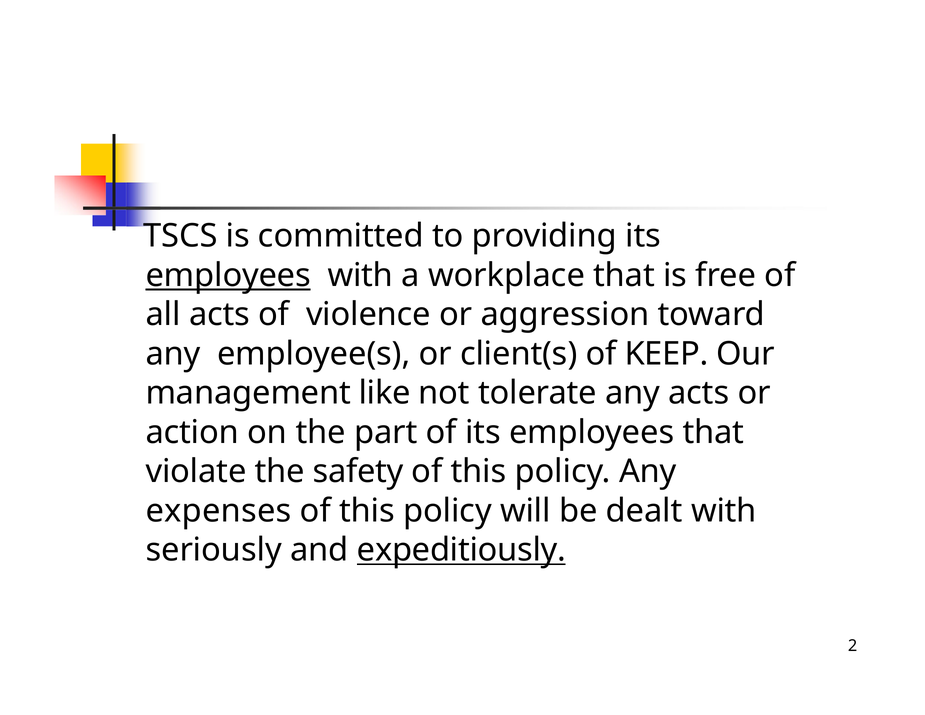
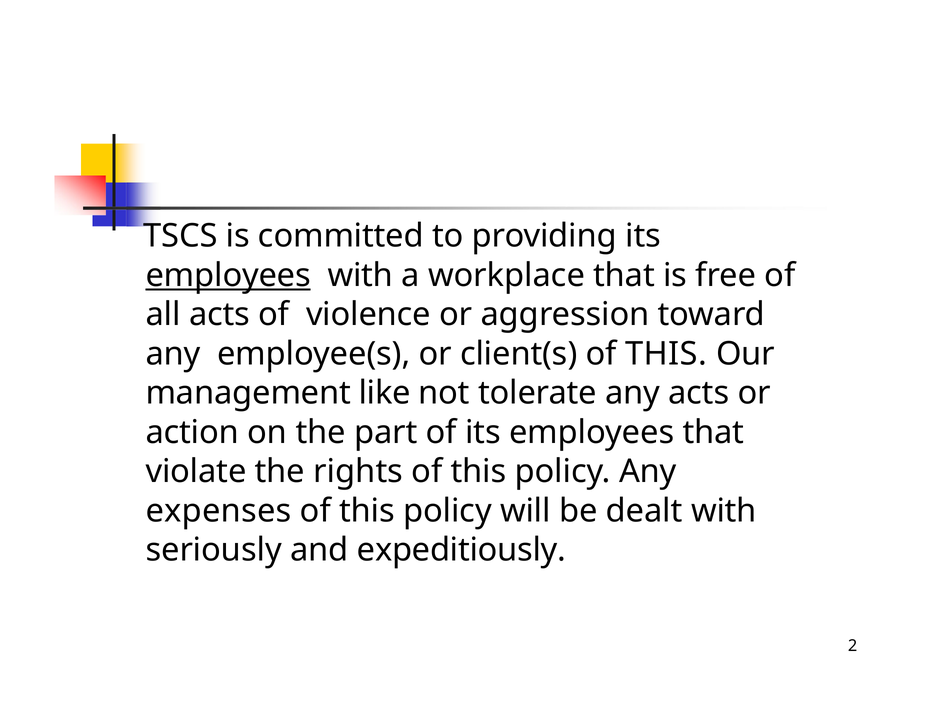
client(s of KEEP: KEEP -> THIS
safety: safety -> rights
expeditiously underline: present -> none
